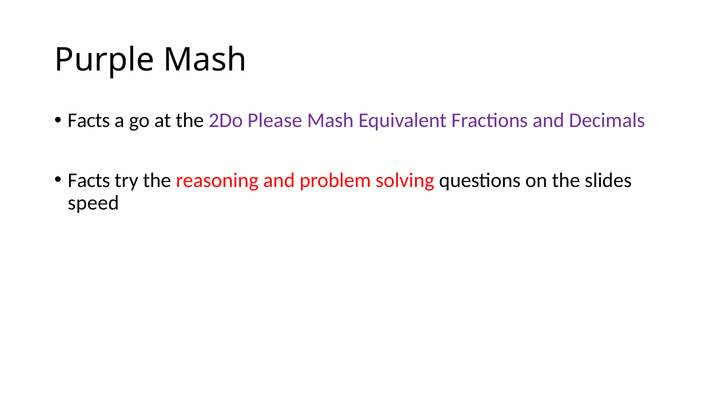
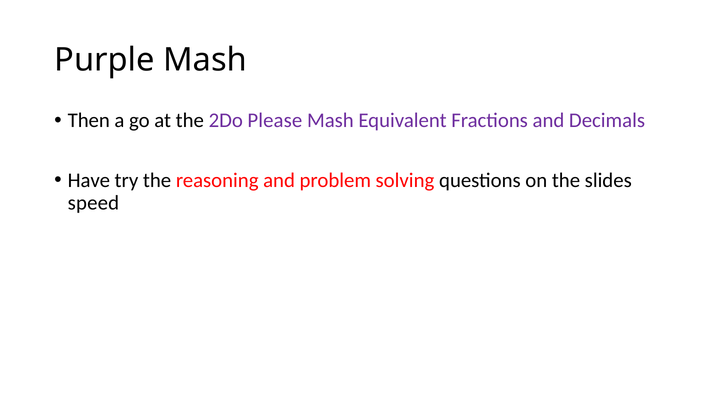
Facts at (89, 121): Facts -> Then
Facts at (89, 180): Facts -> Have
